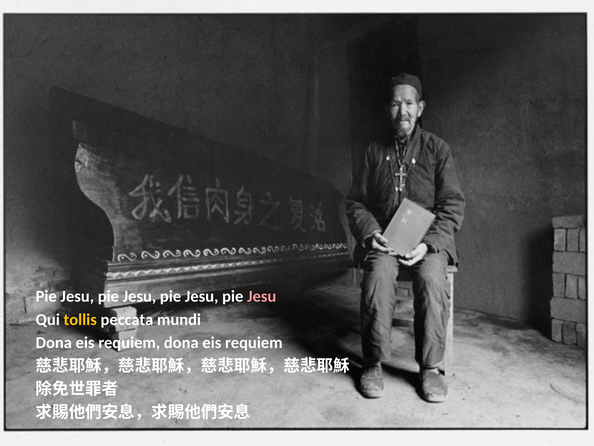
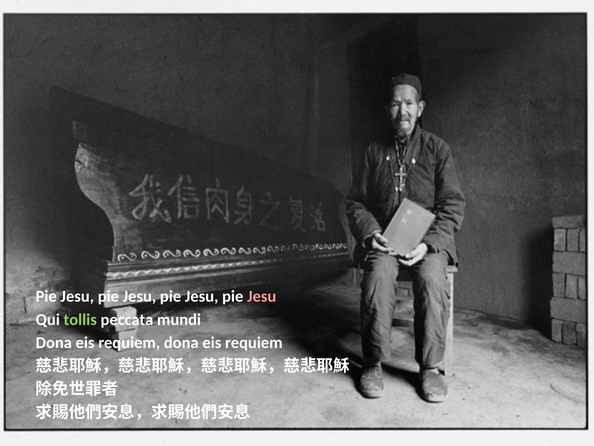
tollis colour: yellow -> light green
